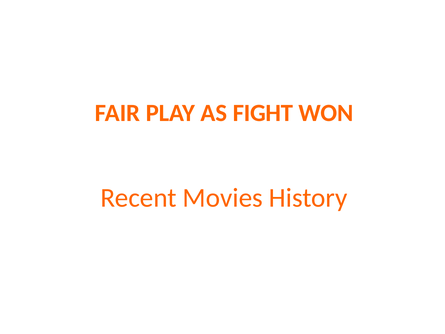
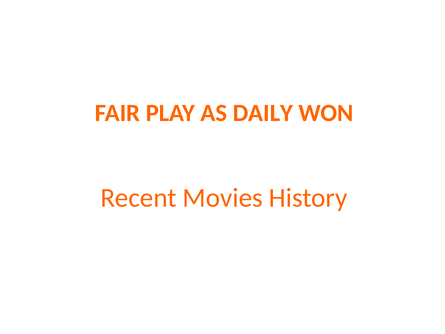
FIGHT: FIGHT -> DAILY
